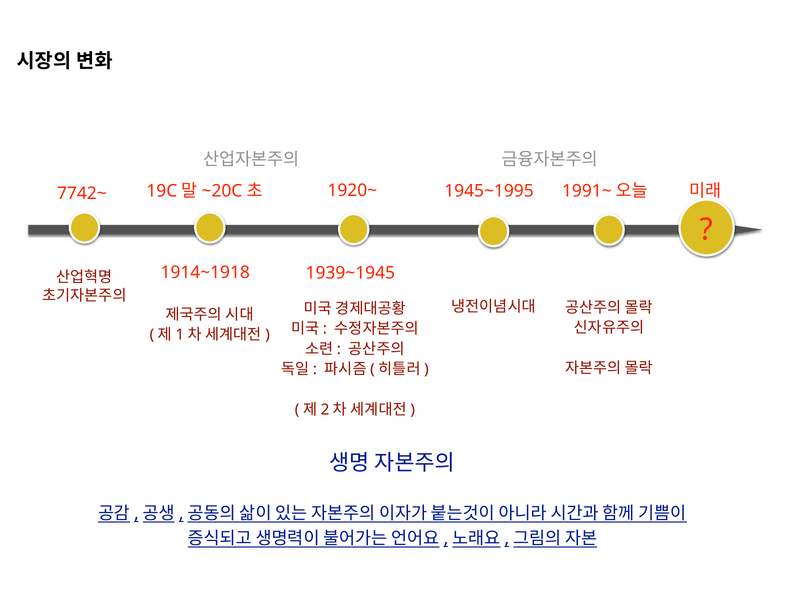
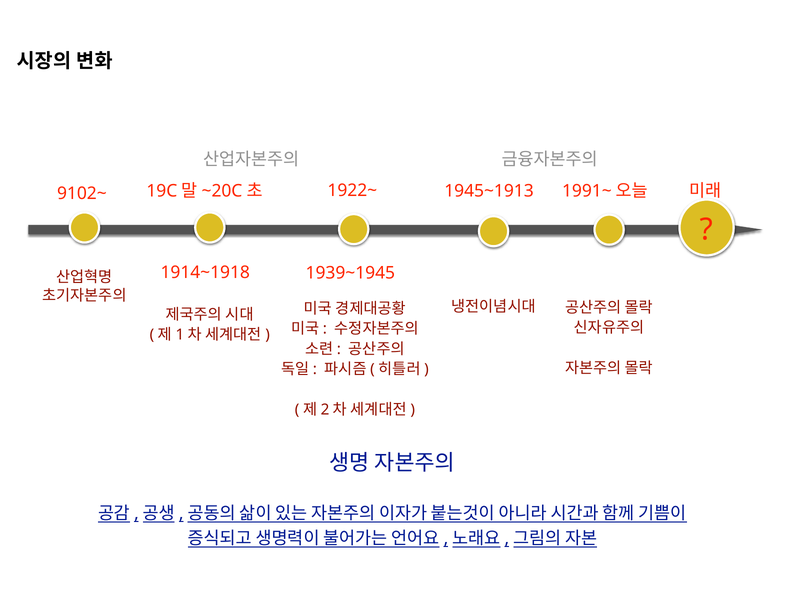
1920~: 1920~ -> 1922~
1945~1995: 1945~1995 -> 1945~1913
7742~: 7742~ -> 9102~
